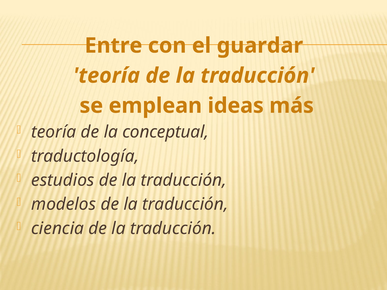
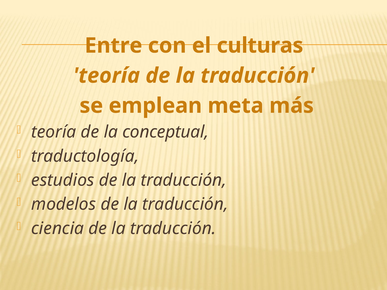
guardar: guardar -> culturas
ideas: ideas -> meta
